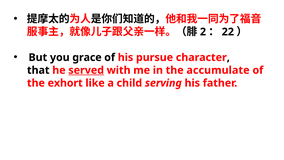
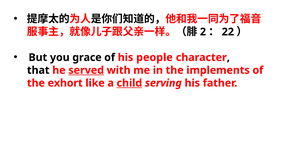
pursue: pursue -> people
accumulate: accumulate -> implements
child underline: none -> present
